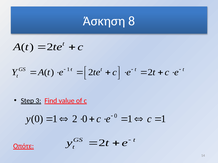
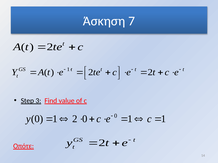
8: 8 -> 7
